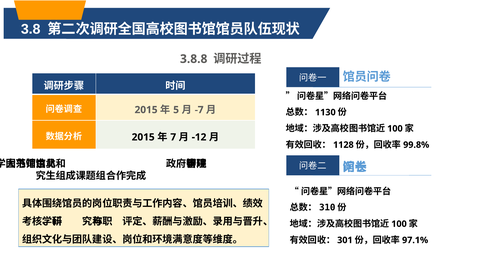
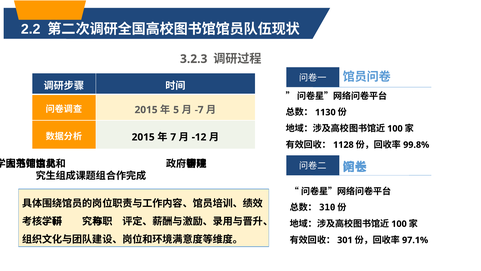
3.8: 3.8 -> 2.2
3.8.8: 3.8.8 -> 3.2.3
